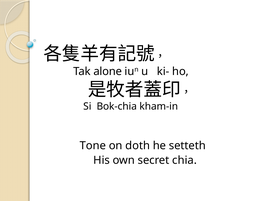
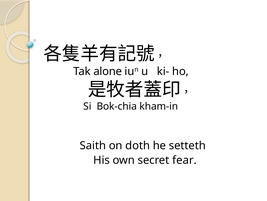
Tone: Tone -> Saith
chia: chia -> fear
